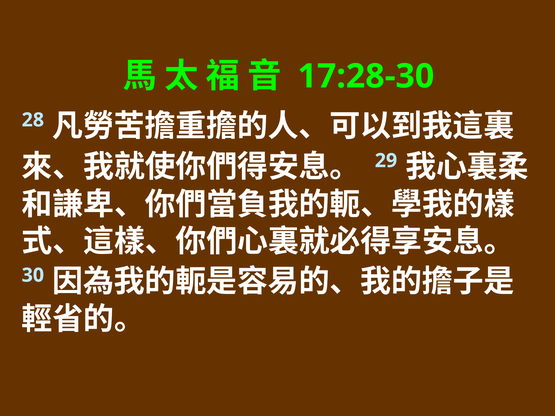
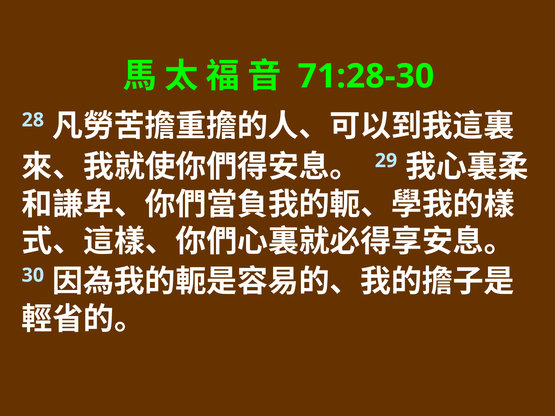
17:28-30: 17:28-30 -> 71:28-30
